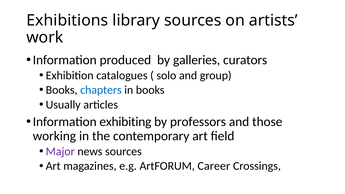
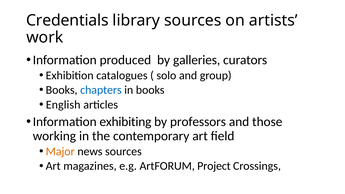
Exhibitions: Exhibitions -> Credentials
Usually: Usually -> English
Major colour: purple -> orange
Career: Career -> Project
